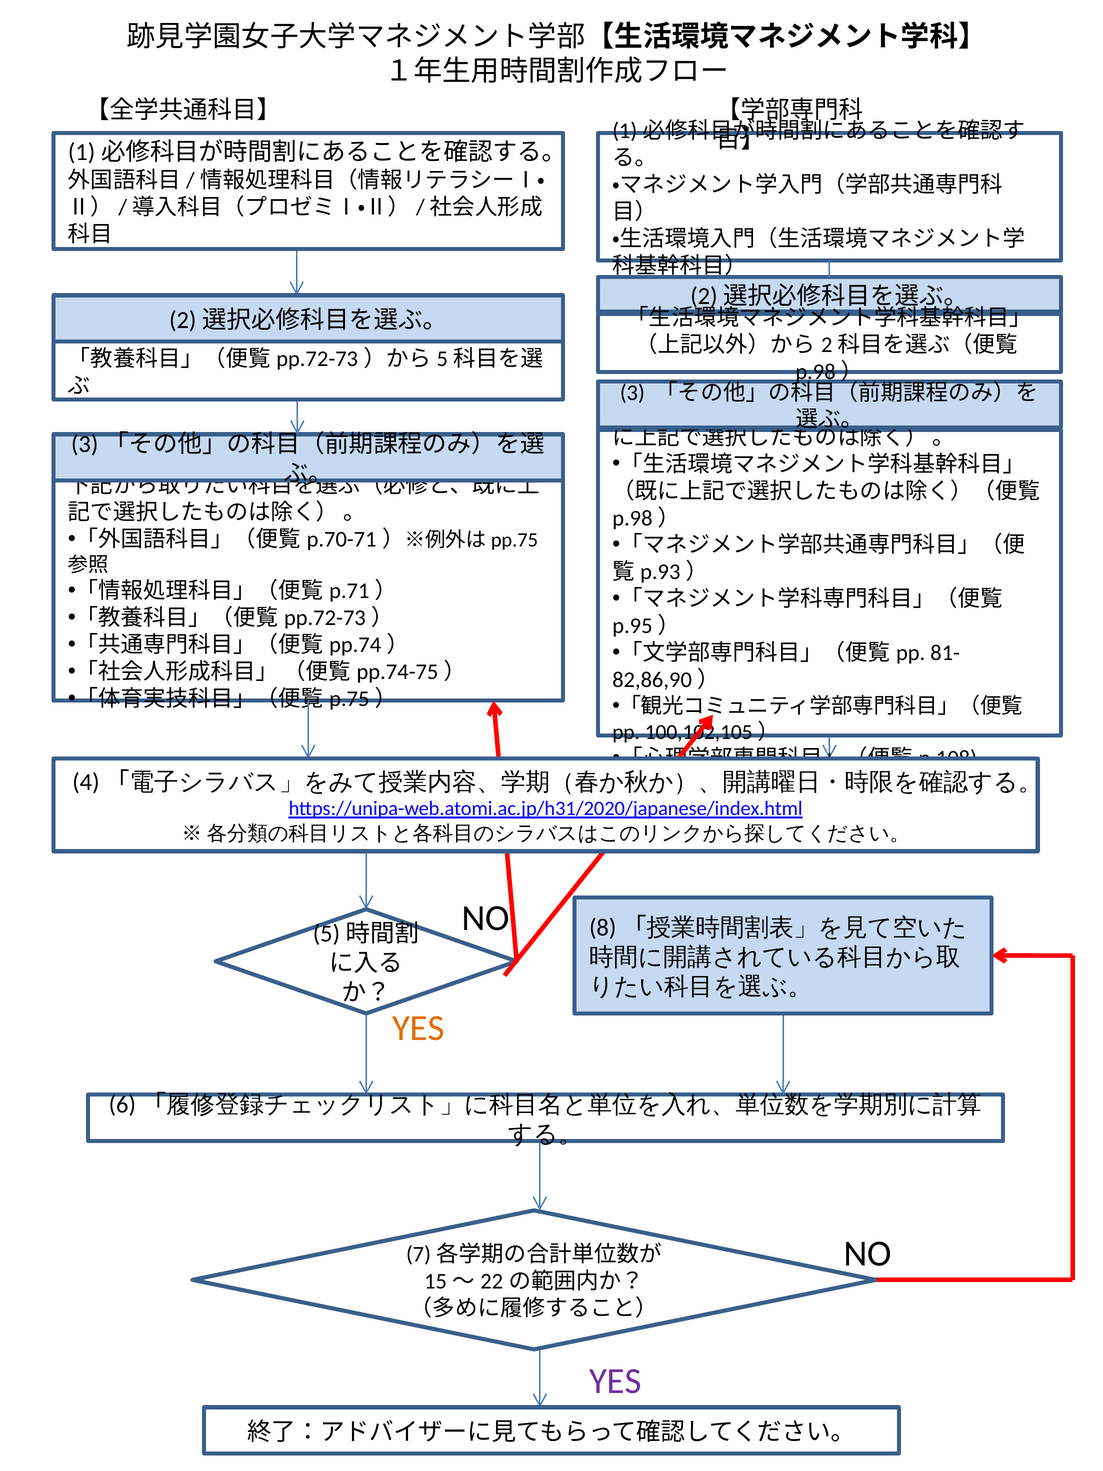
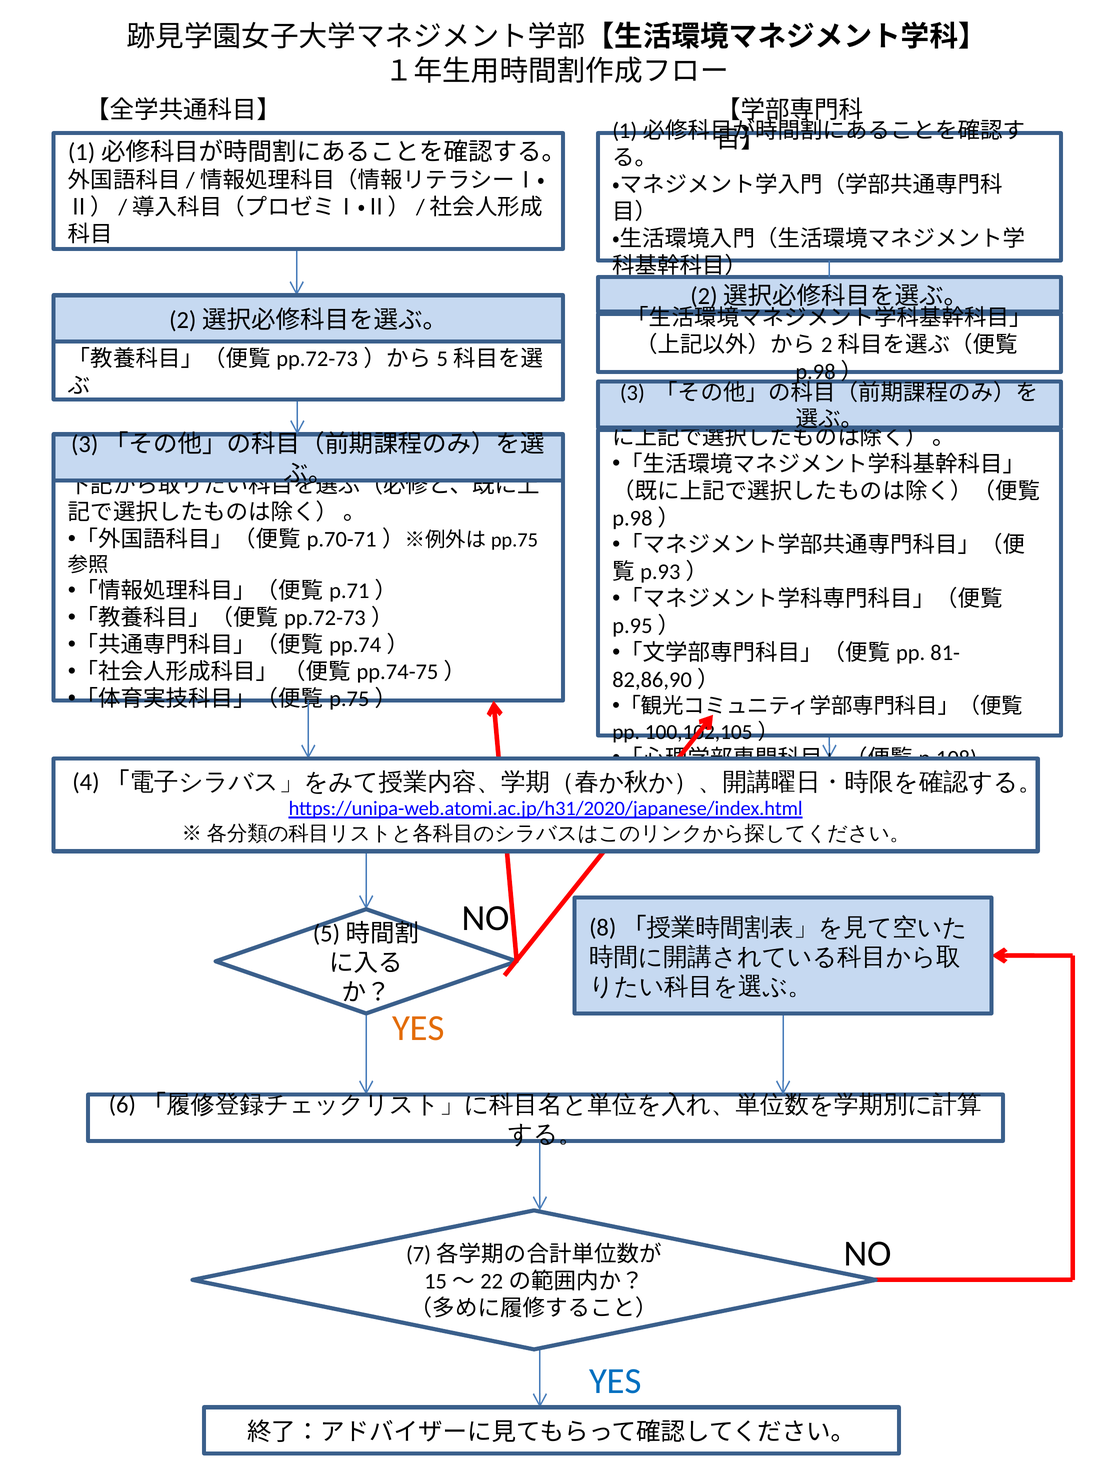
YES at (615, 1381) colour: purple -> blue
